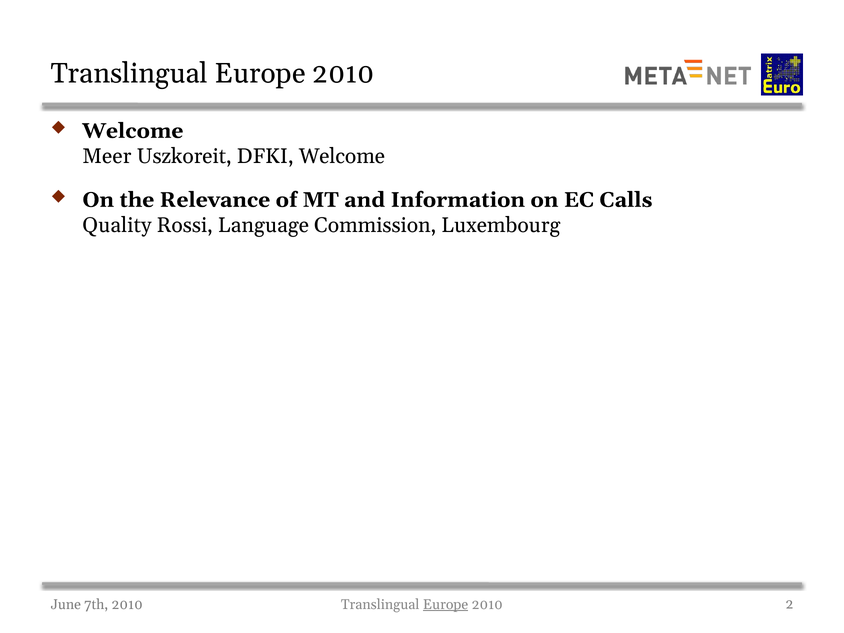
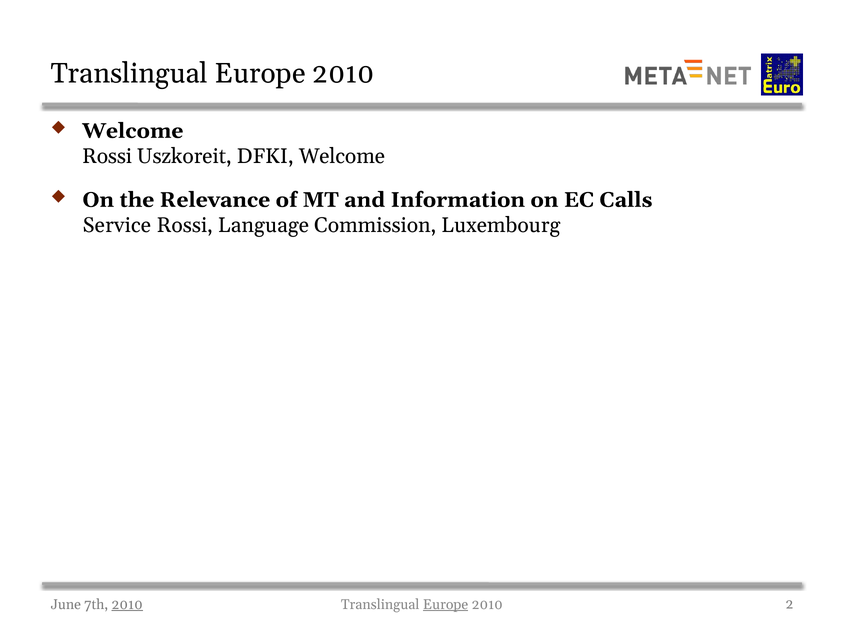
Meer at (107, 156): Meer -> Rossi
Quality: Quality -> Service
2010 at (127, 605) underline: none -> present
